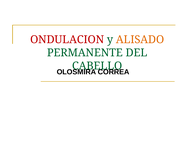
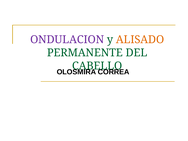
ONDULACION colour: red -> purple
